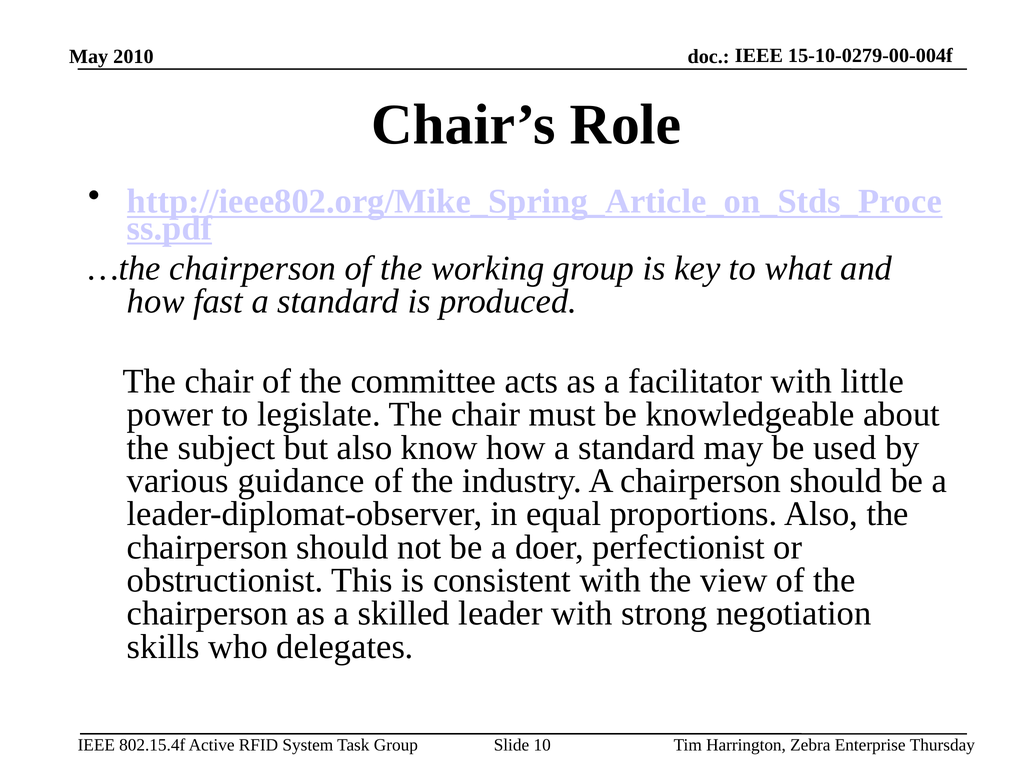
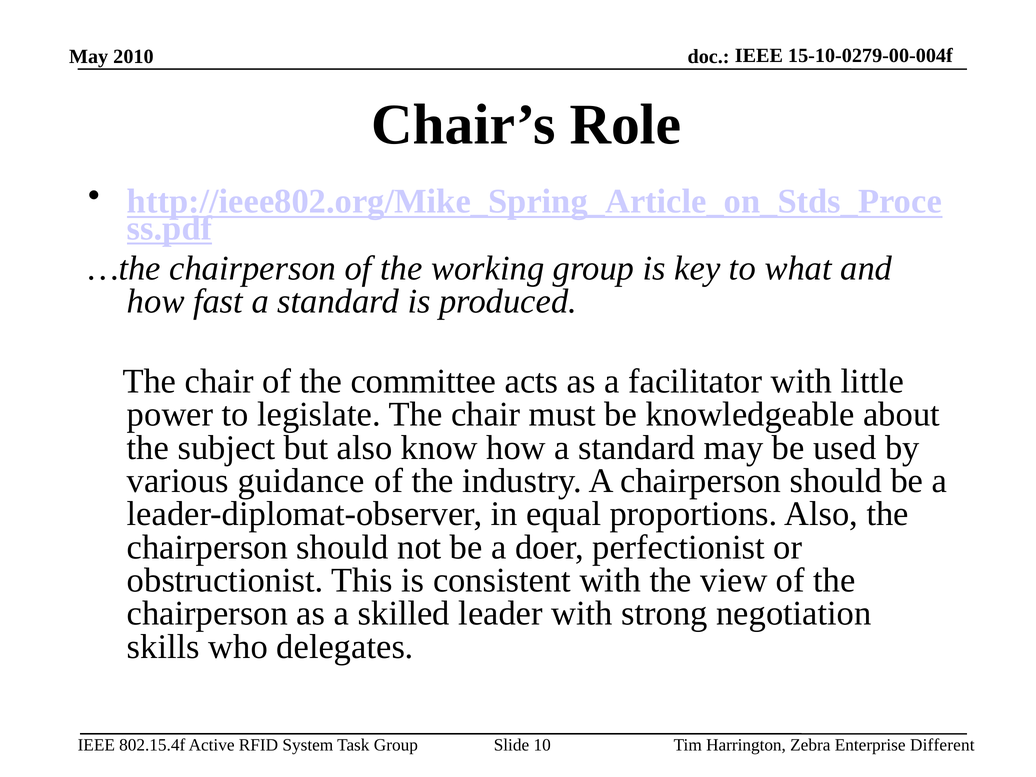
Thursday: Thursday -> Different
